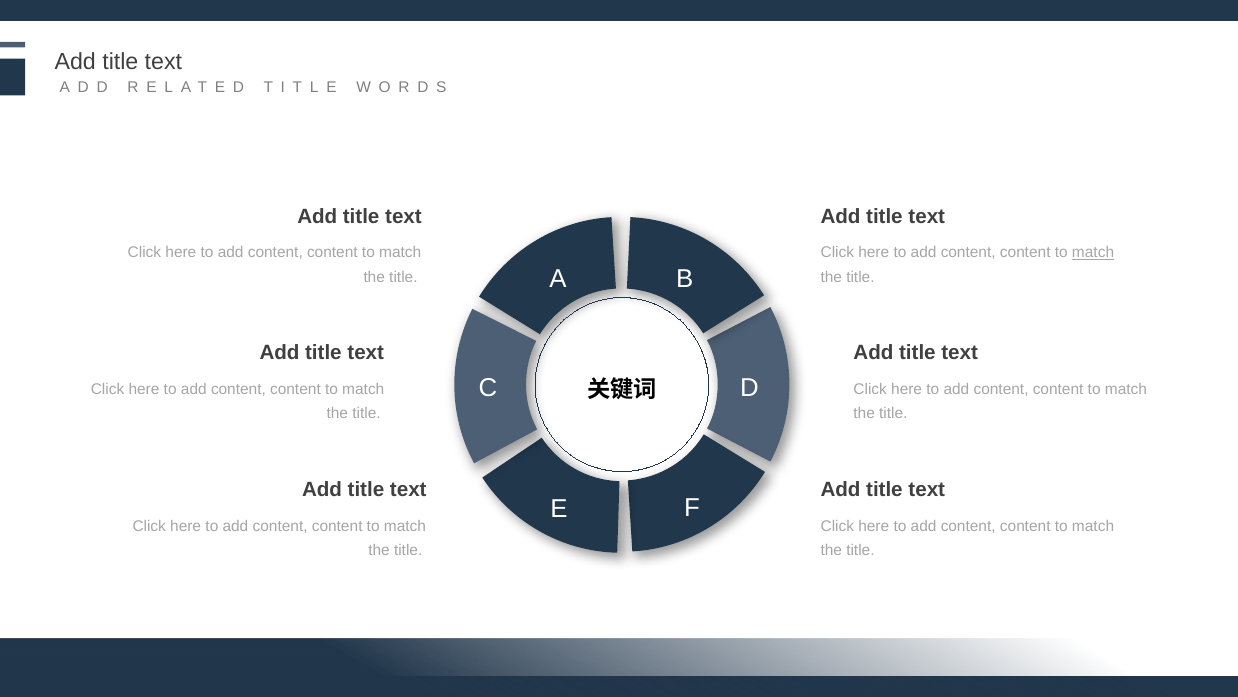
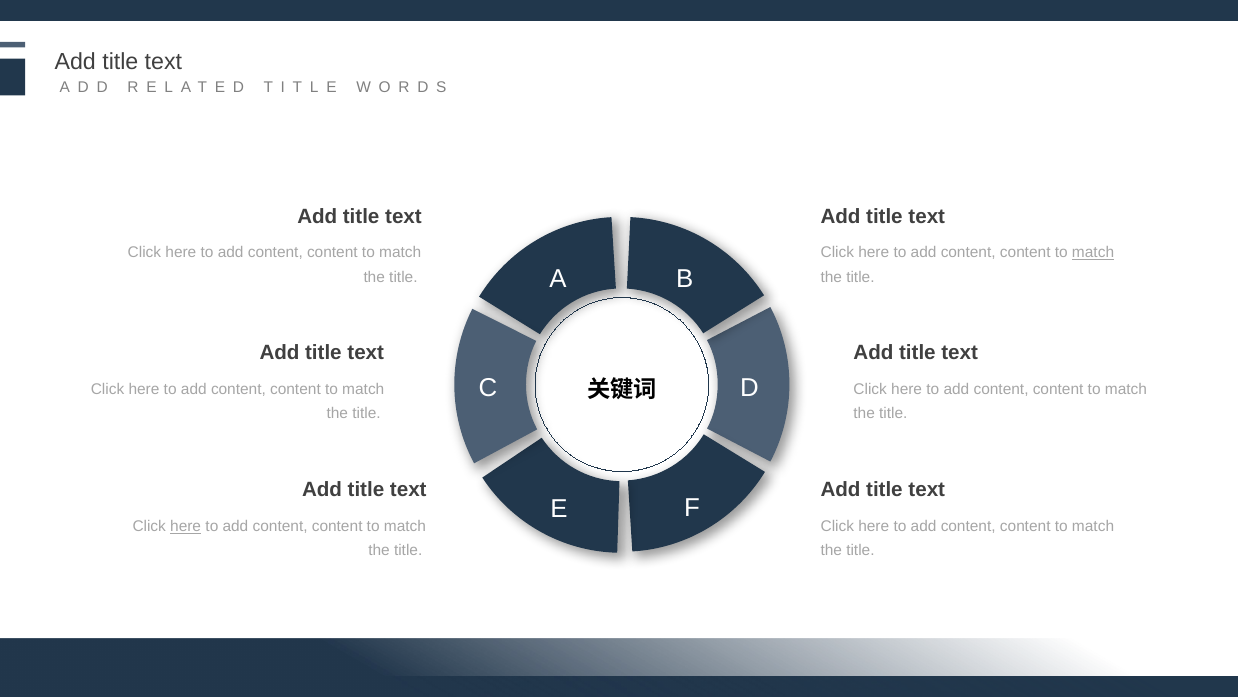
here at (186, 526) underline: none -> present
